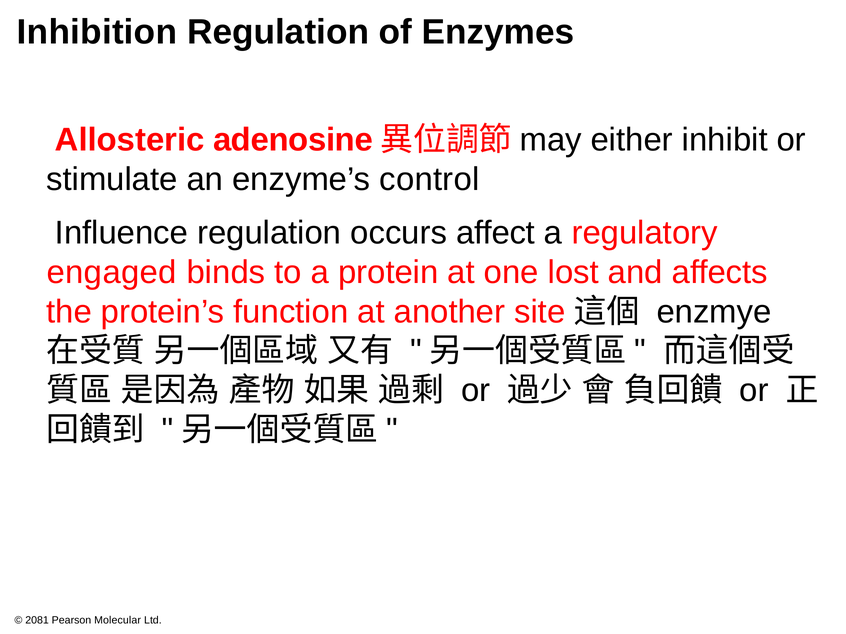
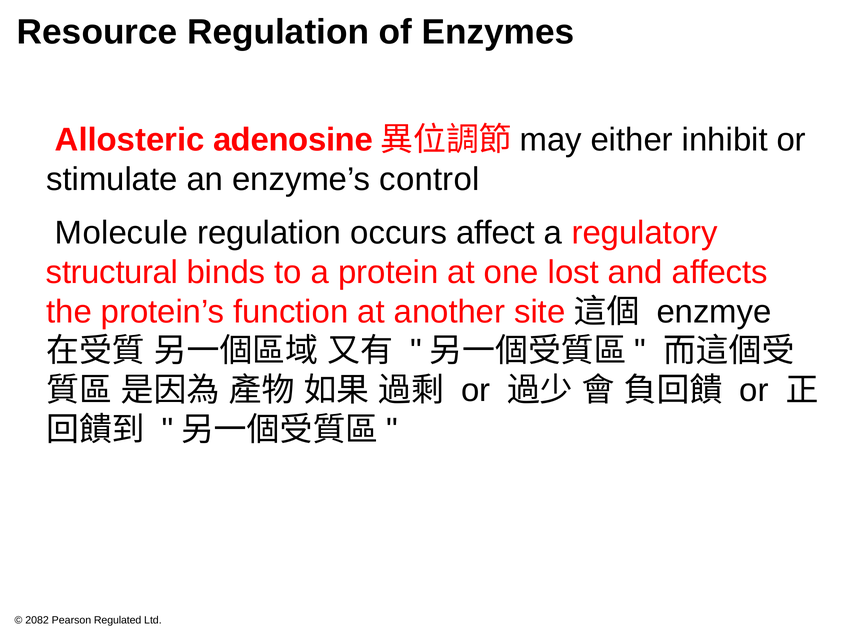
Inhibition: Inhibition -> Resource
Influence: Influence -> Molecule
engaged: engaged -> structural
2081: 2081 -> 2082
Molecular: Molecular -> Regulated
